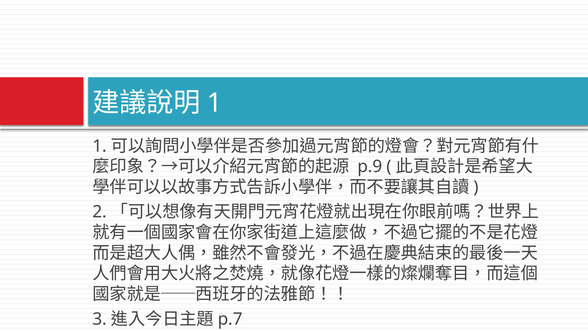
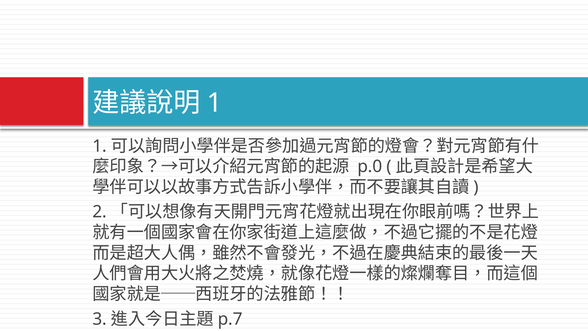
p.9: p.9 -> p.0
